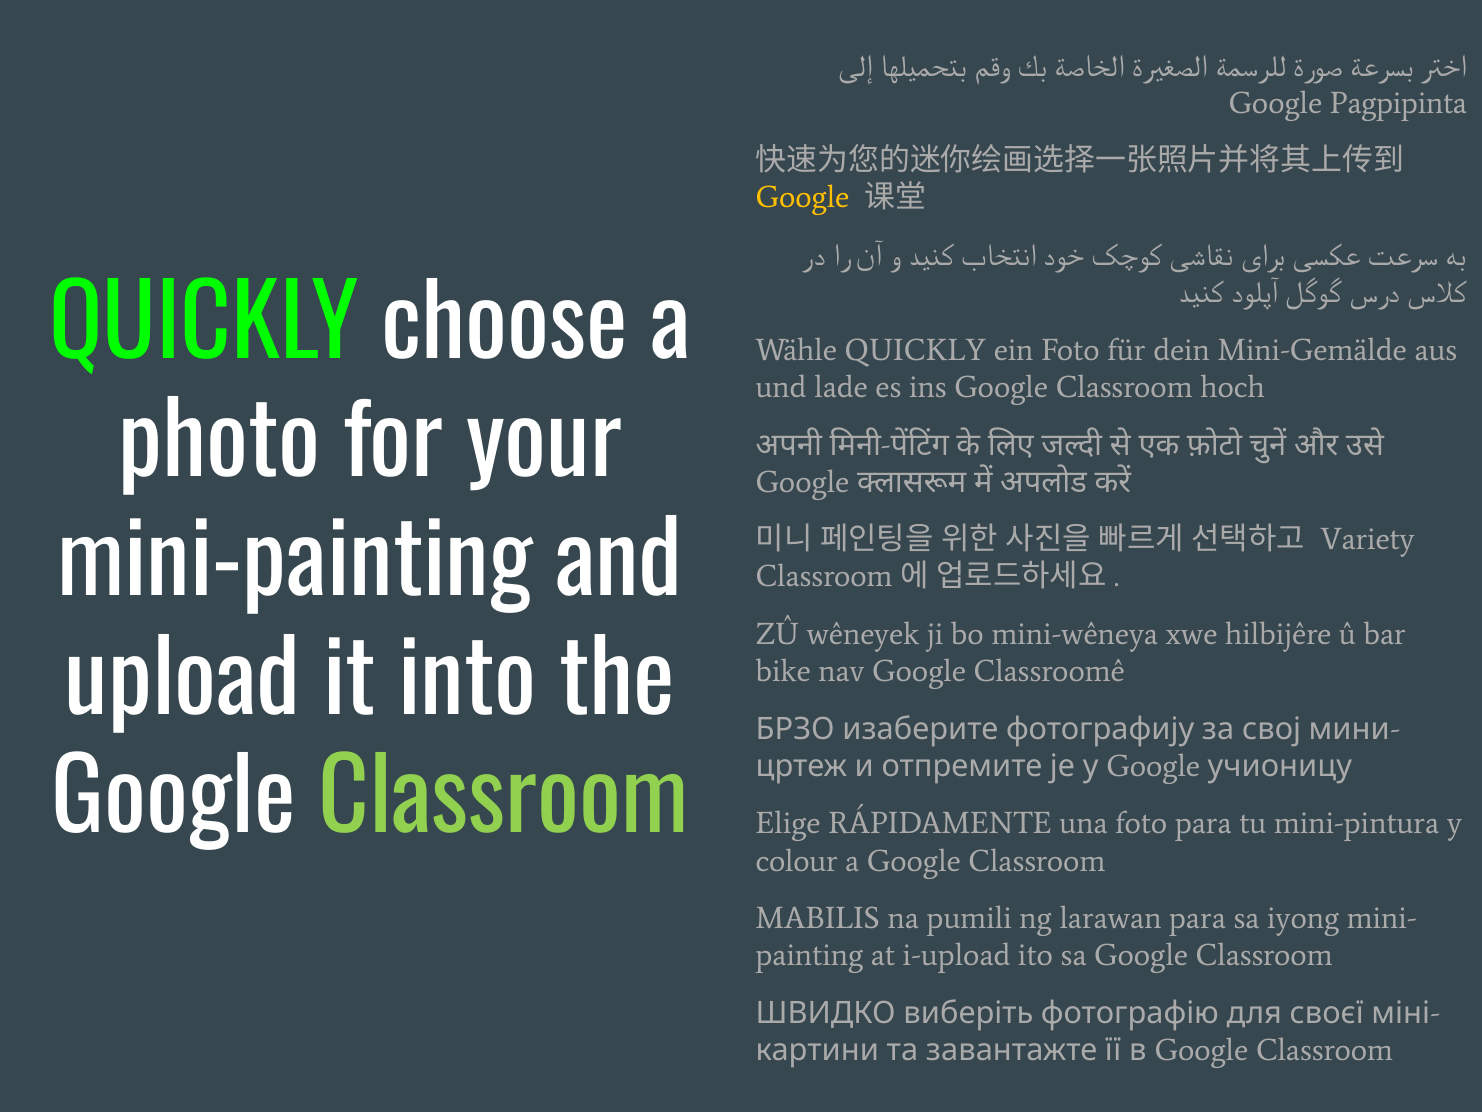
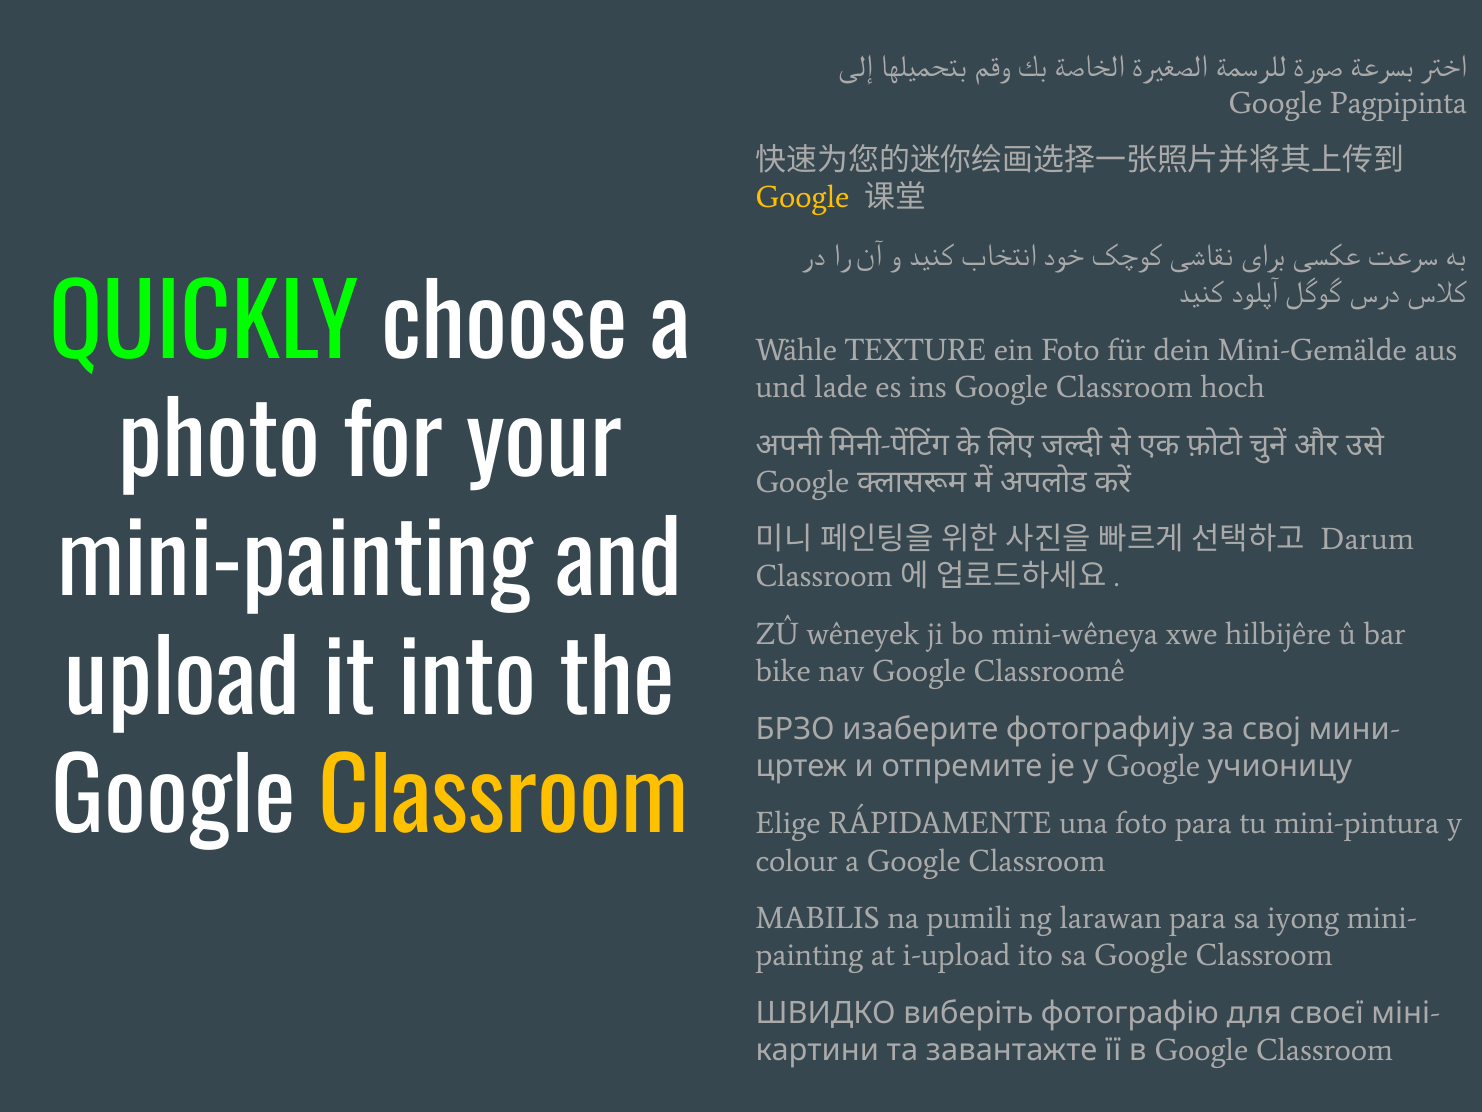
Wähle QUICKLY: QUICKLY -> TEXTURE
Variety: Variety -> Darum
Classroom at (503, 800) colour: light green -> yellow
